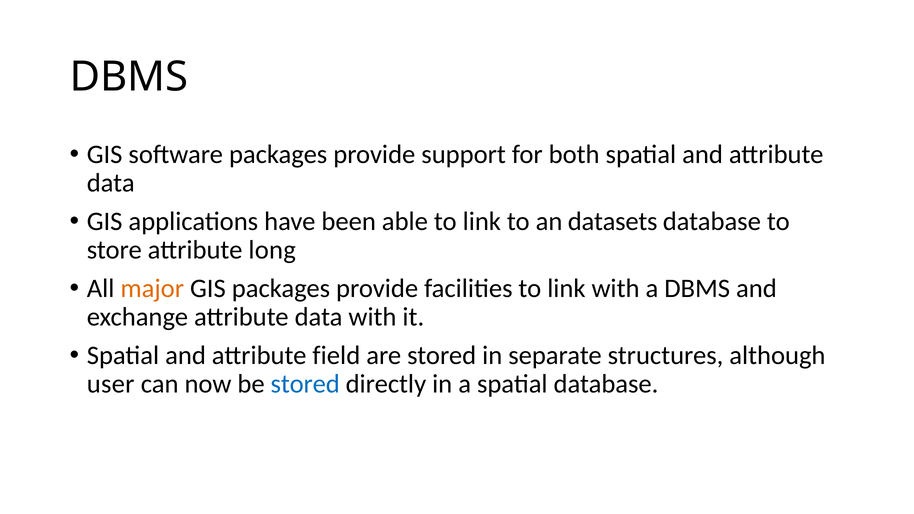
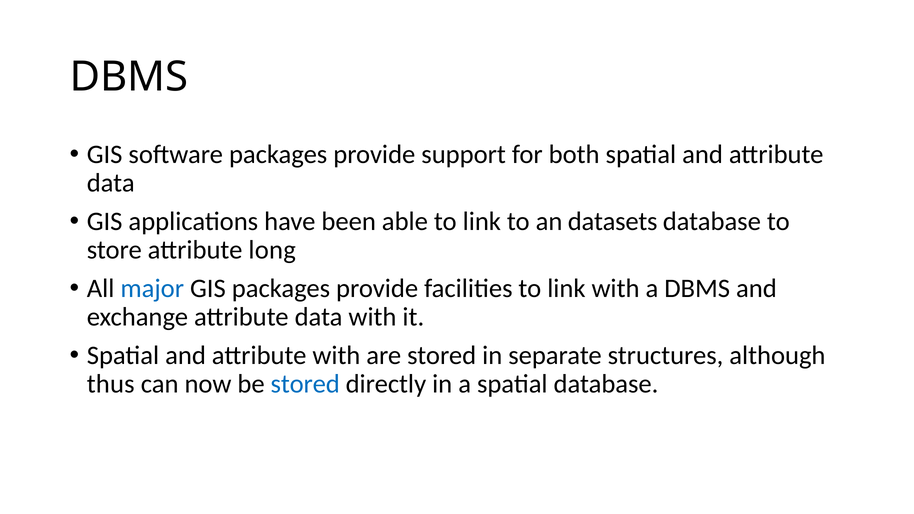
major colour: orange -> blue
attribute field: field -> with
user: user -> thus
